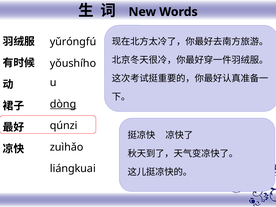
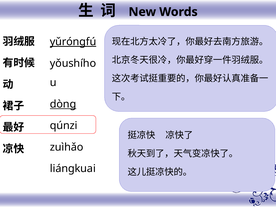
yǔróngfú underline: none -> present
